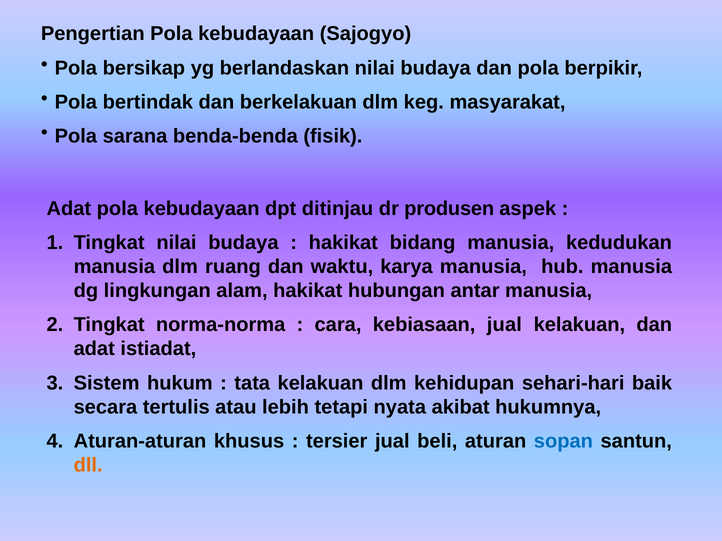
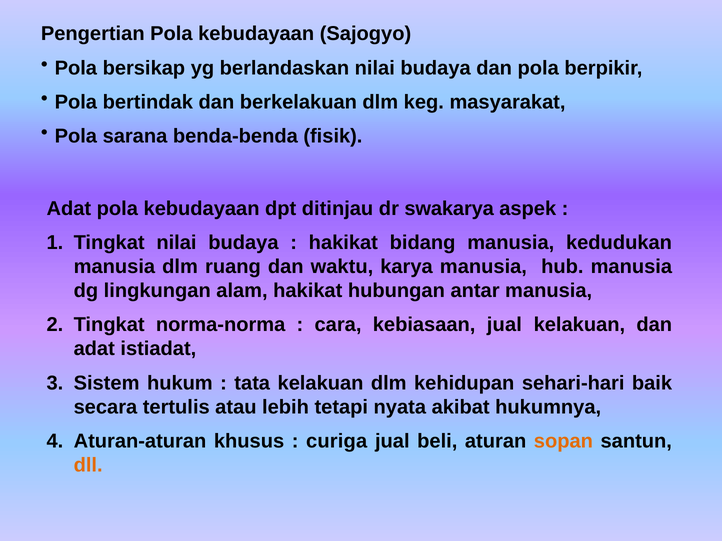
produsen: produsen -> swakarya
tersier: tersier -> curiga
sopan colour: blue -> orange
